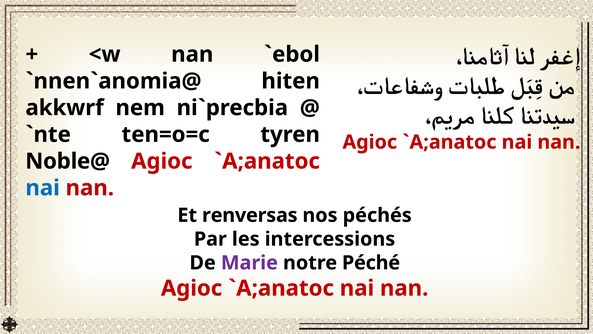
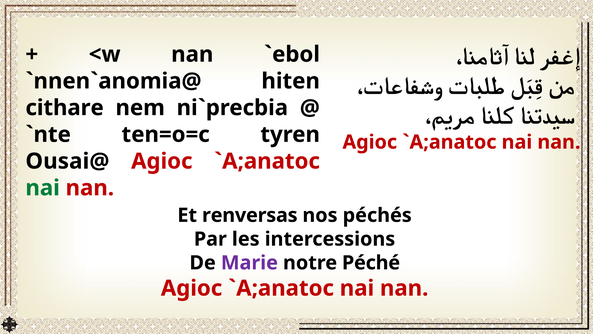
akkwrf: akkwrf -> cithare
Noble@: Noble@ -> Ousai@
nai at (43, 188) colour: blue -> green
